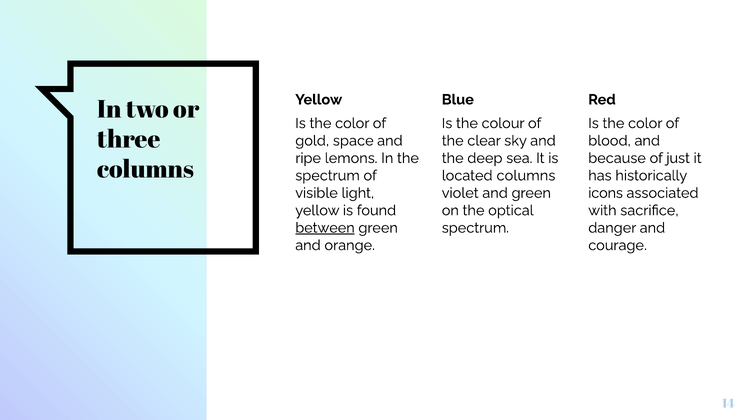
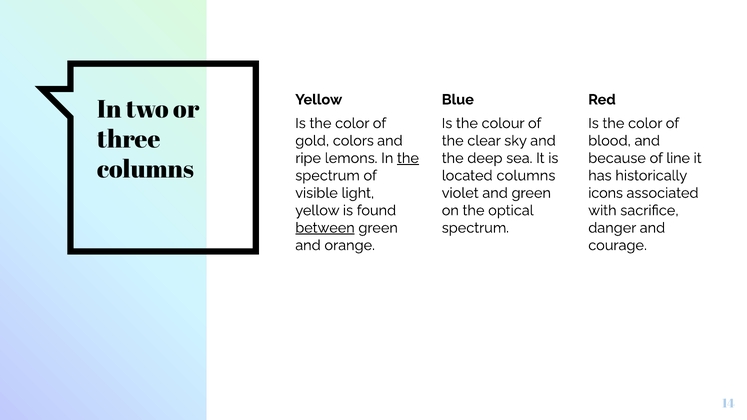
space: space -> colors
the at (408, 158) underline: none -> present
just: just -> line
